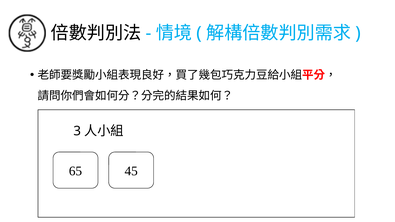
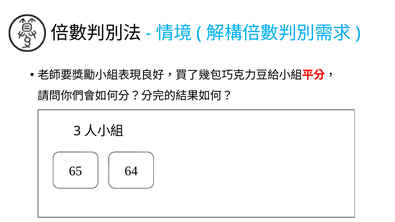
45: 45 -> 64
